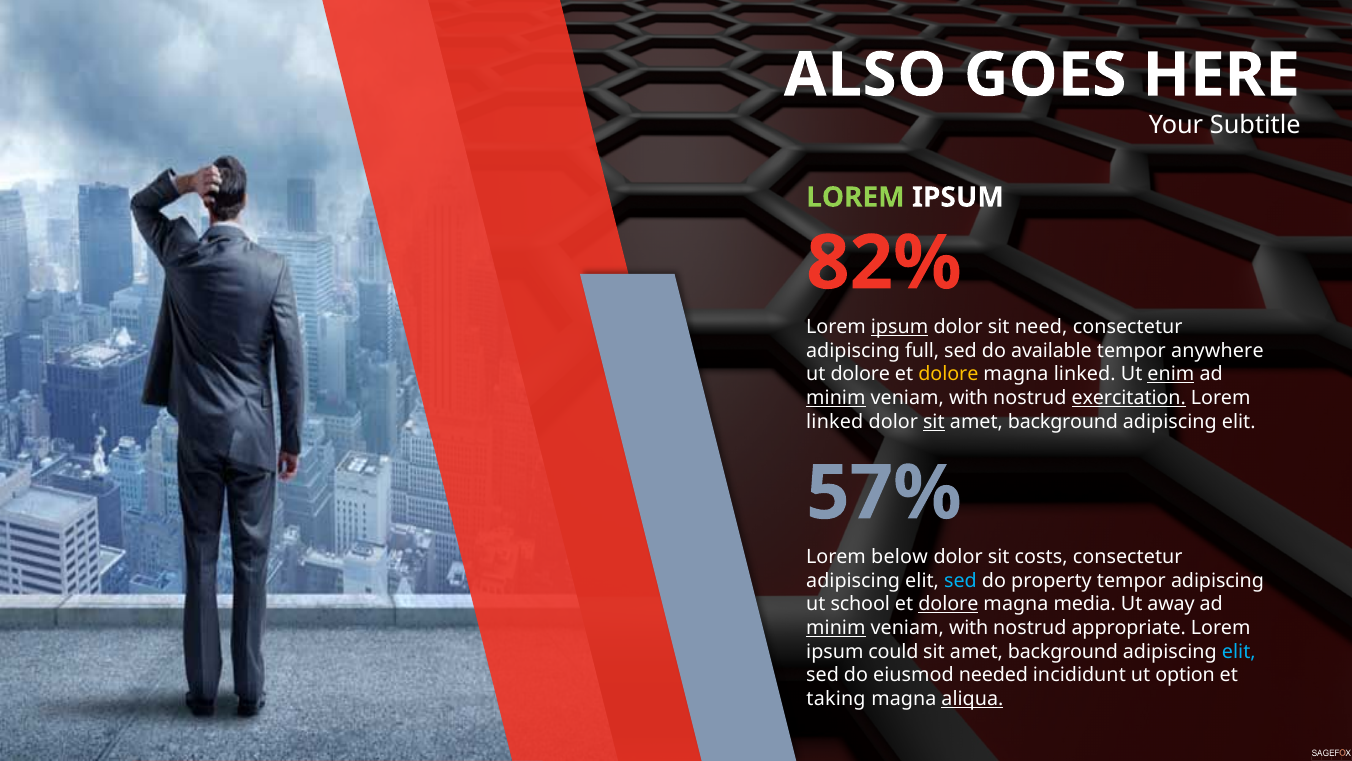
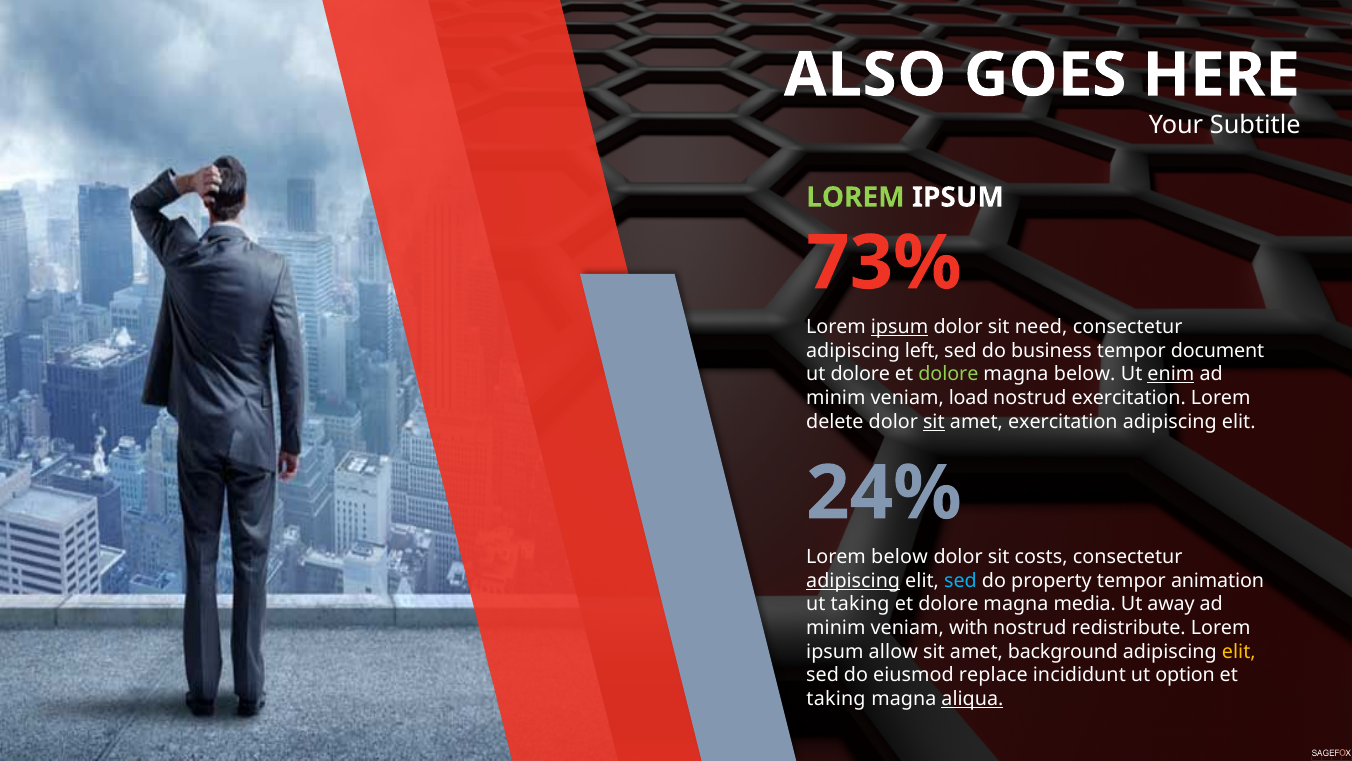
82%: 82% -> 73%
full: full -> left
available: available -> business
anywhere: anywhere -> document
dolore at (948, 374) colour: yellow -> light green
magna linked: linked -> below
minim at (836, 398) underline: present -> none
with at (969, 398): with -> load
exercitation at (1129, 398) underline: present -> none
linked at (835, 421): linked -> delete
background at (1063, 421): background -> exercitation
57%: 57% -> 24%
adipiscing at (853, 580) underline: none -> present
tempor adipiscing: adipiscing -> animation
ut school: school -> taking
dolore at (948, 604) underline: present -> none
minim at (836, 628) underline: present -> none
appropriate: appropriate -> redistribute
could: could -> allow
elit at (1239, 651) colour: light blue -> yellow
needed: needed -> replace
